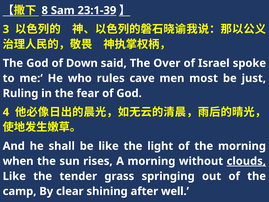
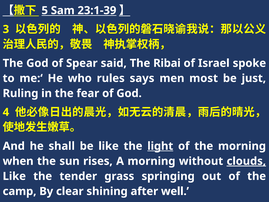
8: 8 -> 5
Down: Down -> Spear
Over: Over -> Ribai
cave: cave -> says
light underline: none -> present
